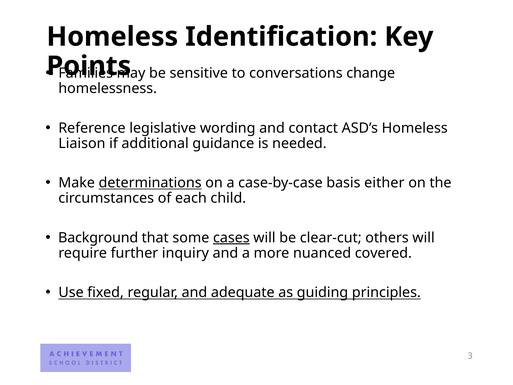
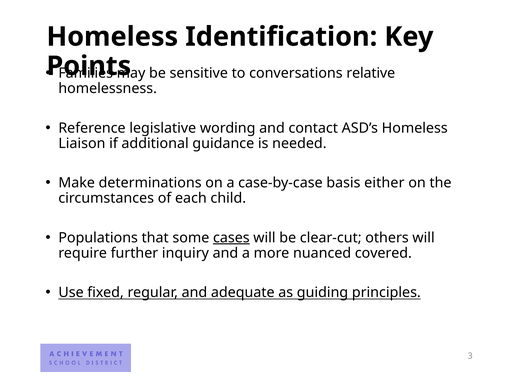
change: change -> relative
determinations underline: present -> none
Background: Background -> Populations
